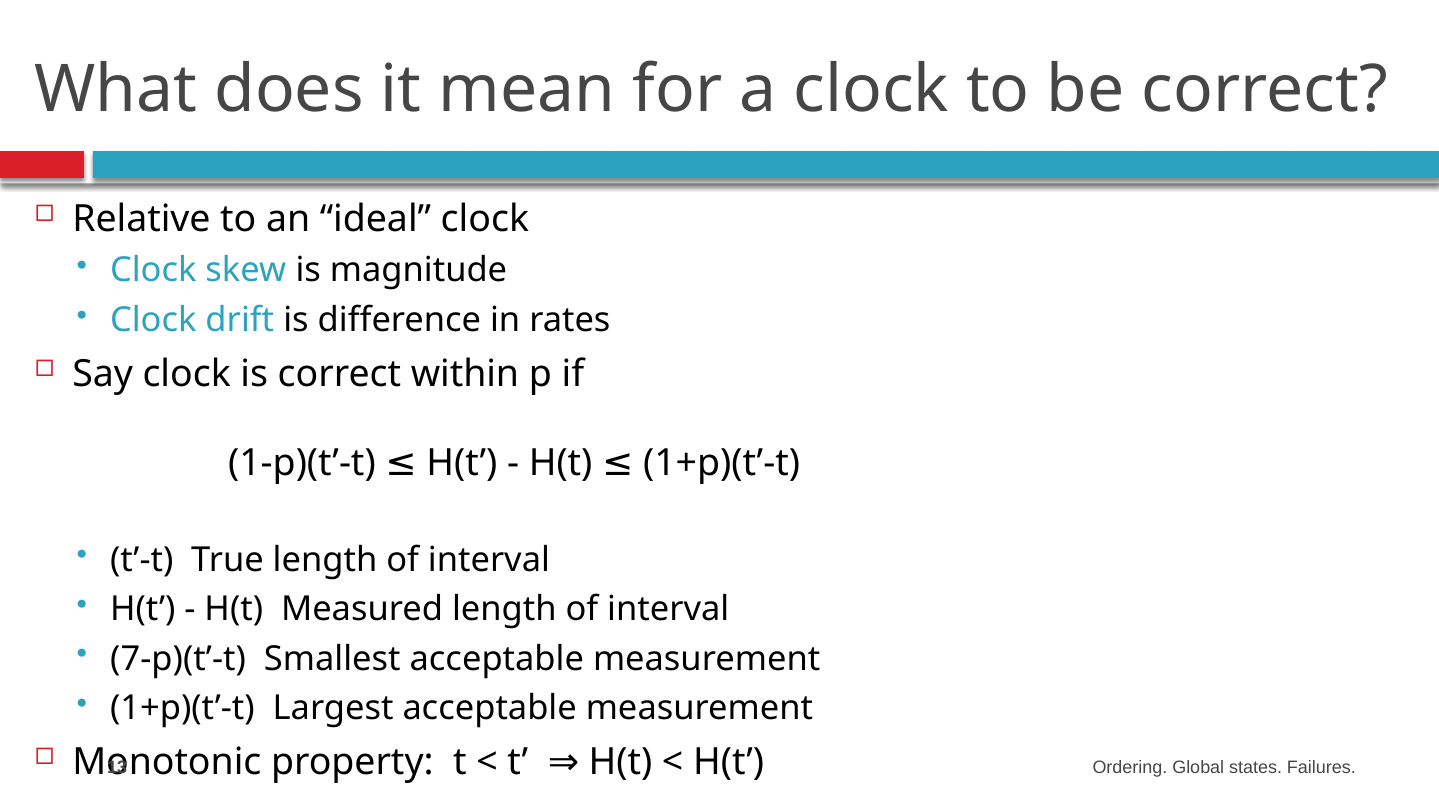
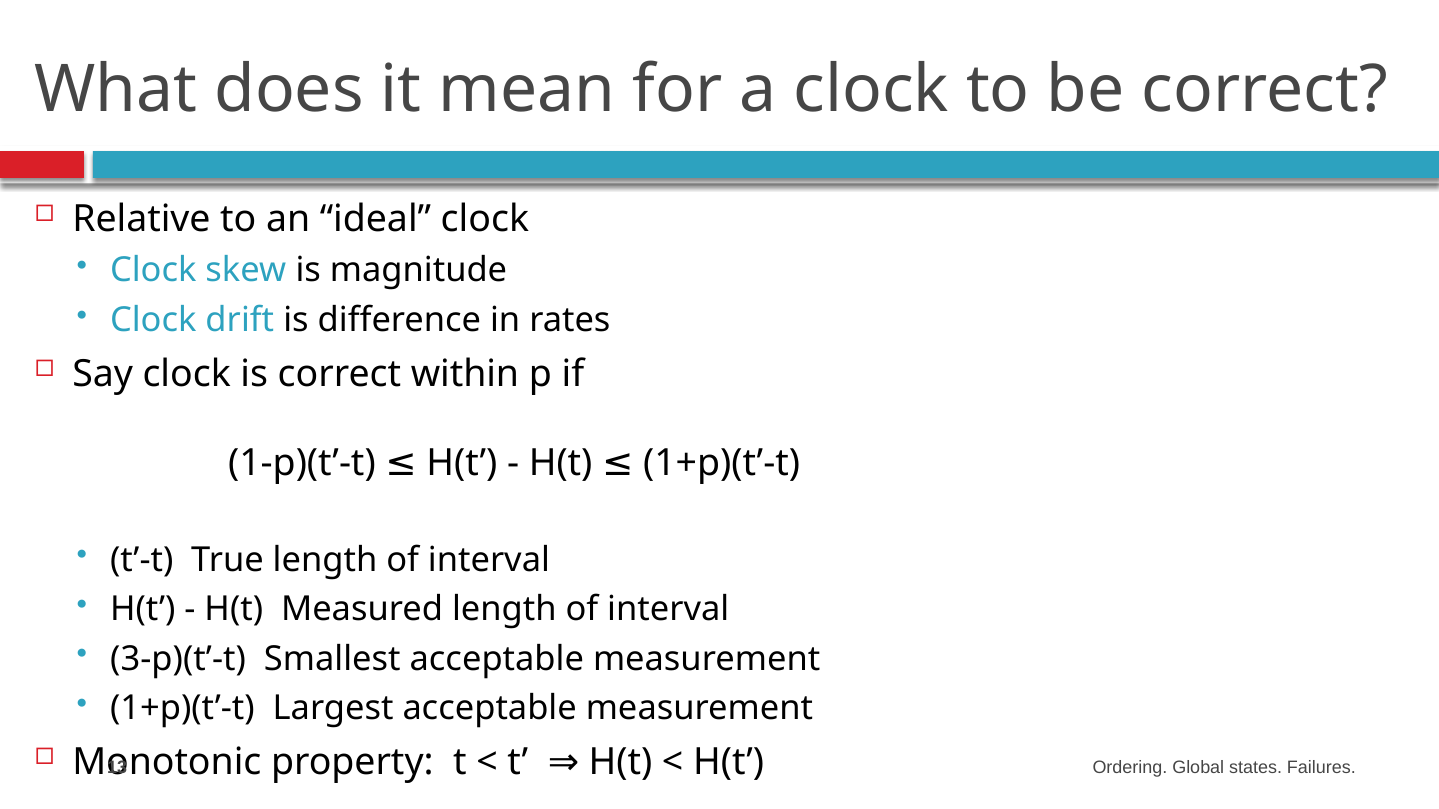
7-p)(t’-t: 7-p)(t’-t -> 3-p)(t’-t
